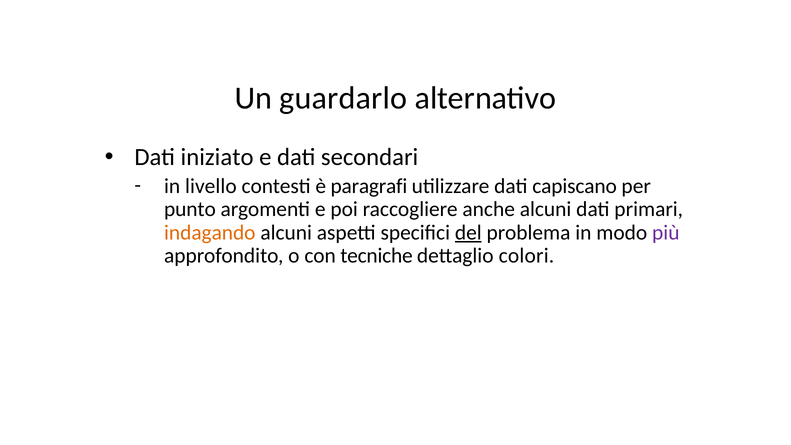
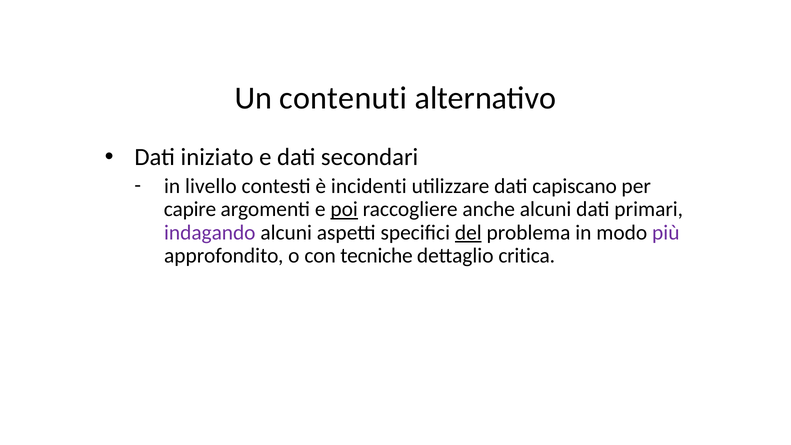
guardarlo: guardarlo -> contenuti
paragrafi: paragrafi -> incidenti
punto: punto -> capire
poi underline: none -> present
indagando colour: orange -> purple
colori: colori -> critica
